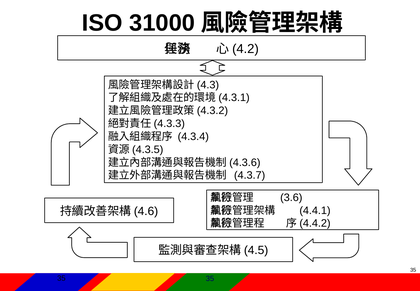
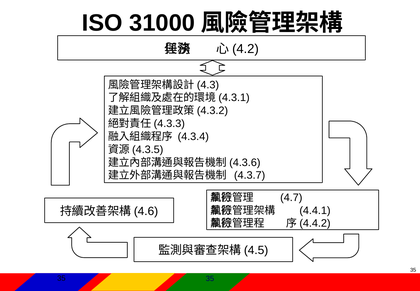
3.6: 3.6 -> 4.7
